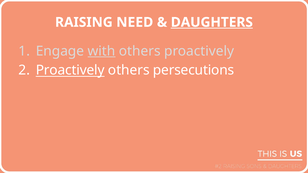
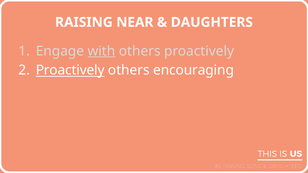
NEED: NEED -> NEAR
DAUGHTERS underline: present -> none
persecutions: persecutions -> encouraging
